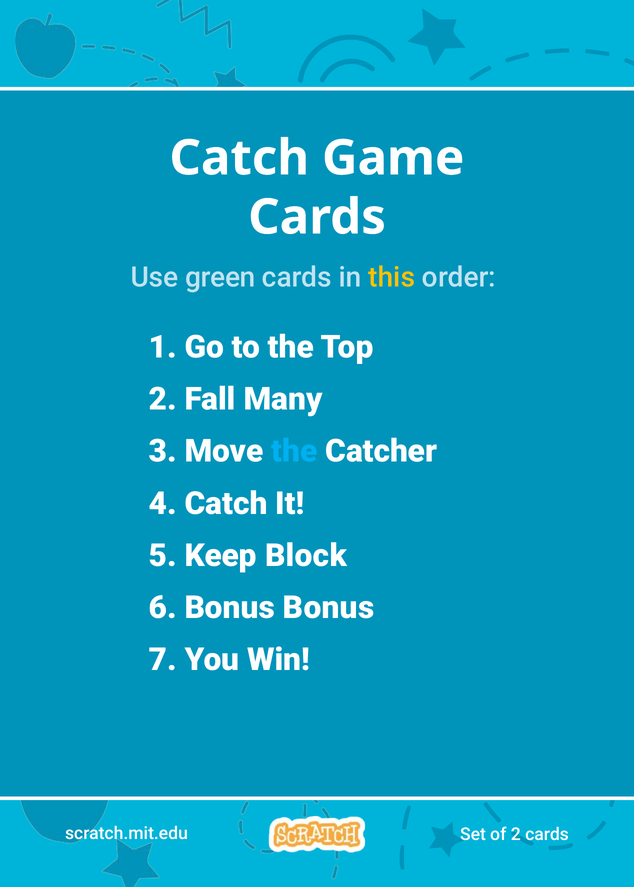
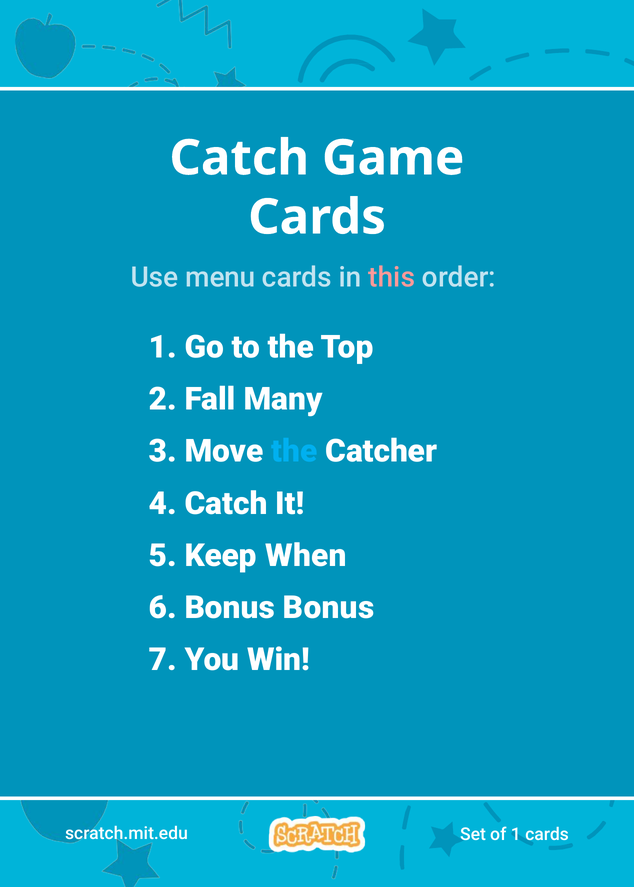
green: green -> menu
this colour: yellow -> pink
Block: Block -> When
2: 2 -> 1
